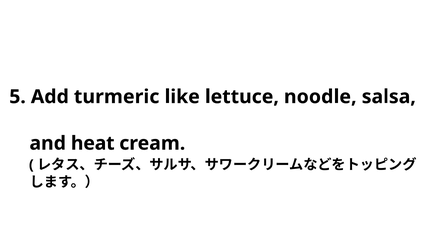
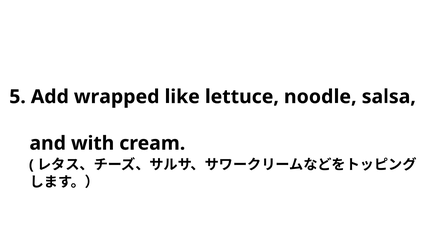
turmeric: turmeric -> wrapped
heat: heat -> with
